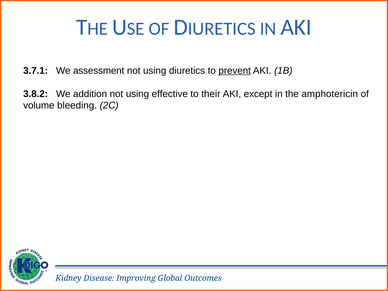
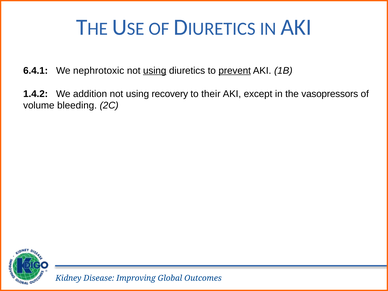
3.7.1: 3.7.1 -> 6.4.1
assessment: assessment -> nephrotoxic
using at (155, 71) underline: none -> present
3.8.2: 3.8.2 -> 1.4.2
effective: effective -> recovery
amphotericin: amphotericin -> vasopressors
